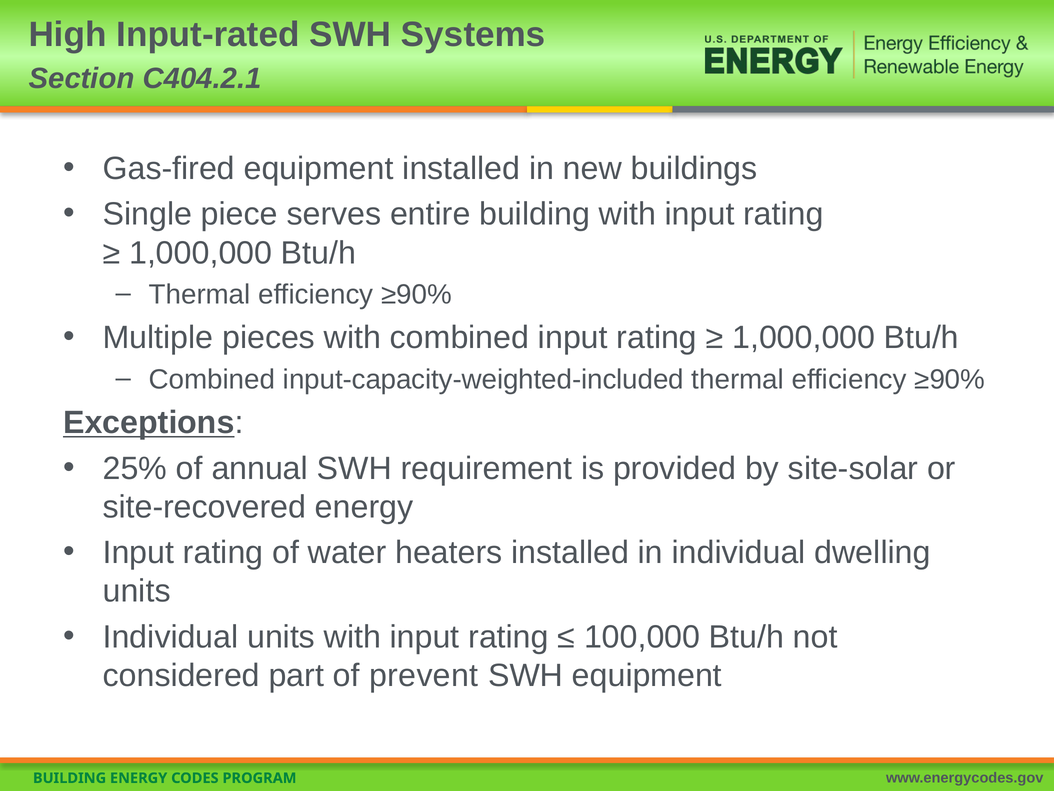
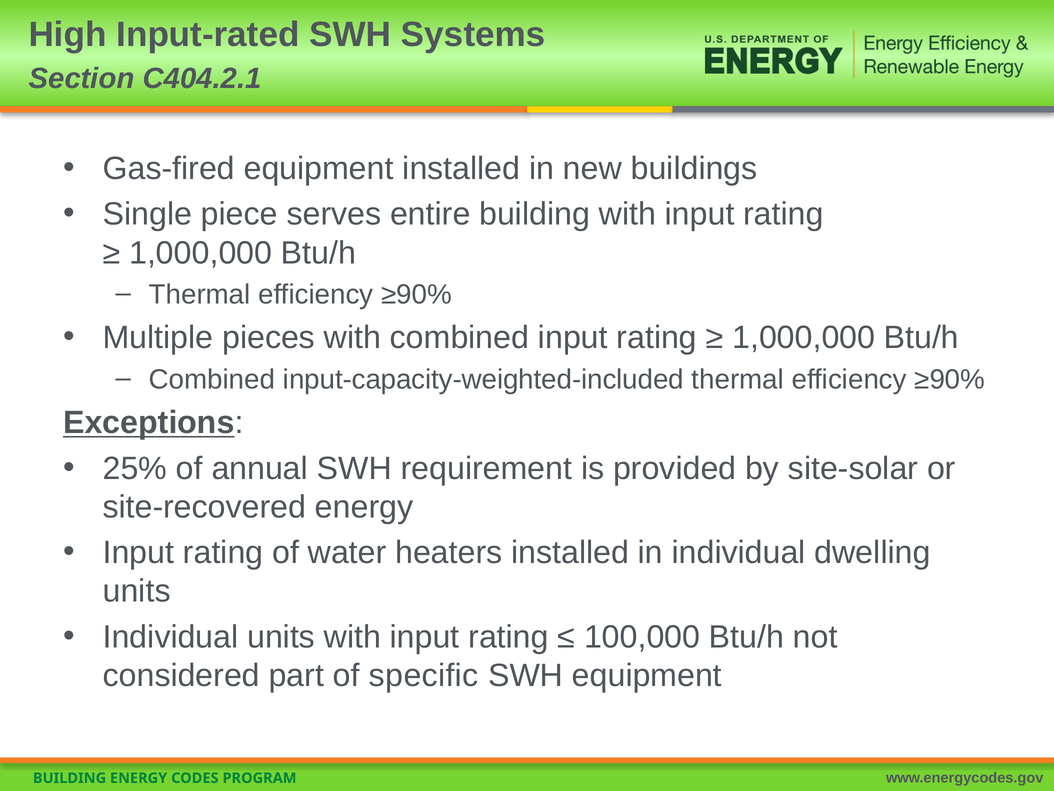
prevent: prevent -> specific
